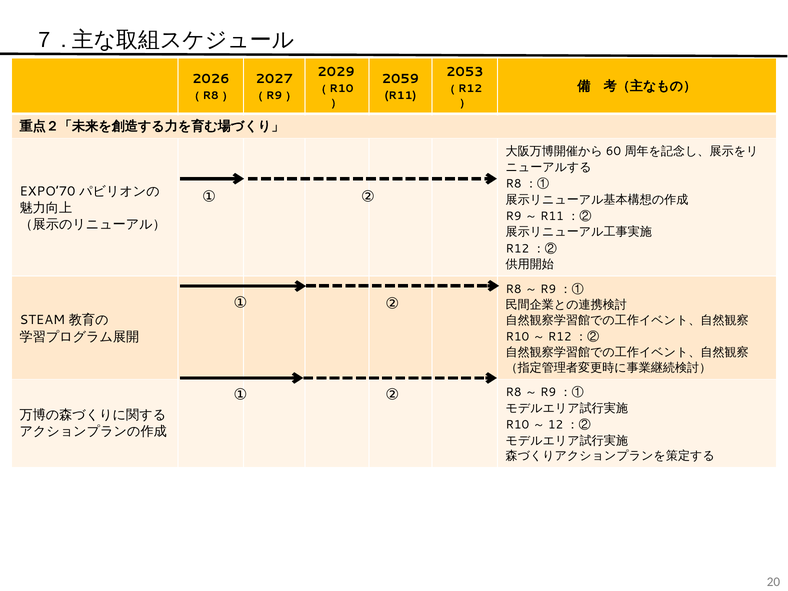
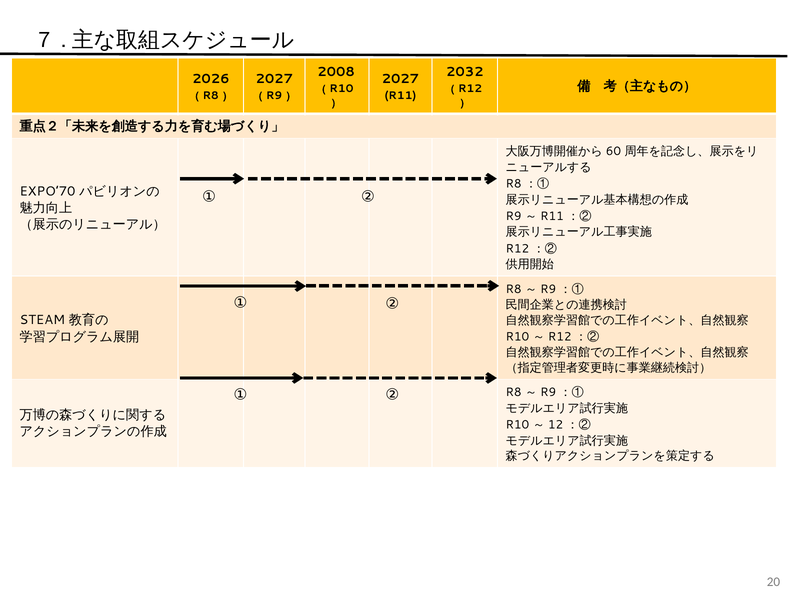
2029: 2029 -> 2008
2053: 2053 -> 2032
2059 at (400, 79): 2059 -> 2027
